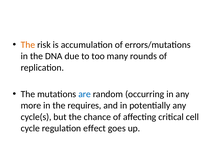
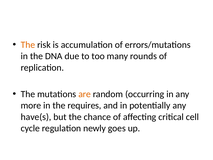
are colour: blue -> orange
cycle(s: cycle(s -> have(s
effect: effect -> newly
